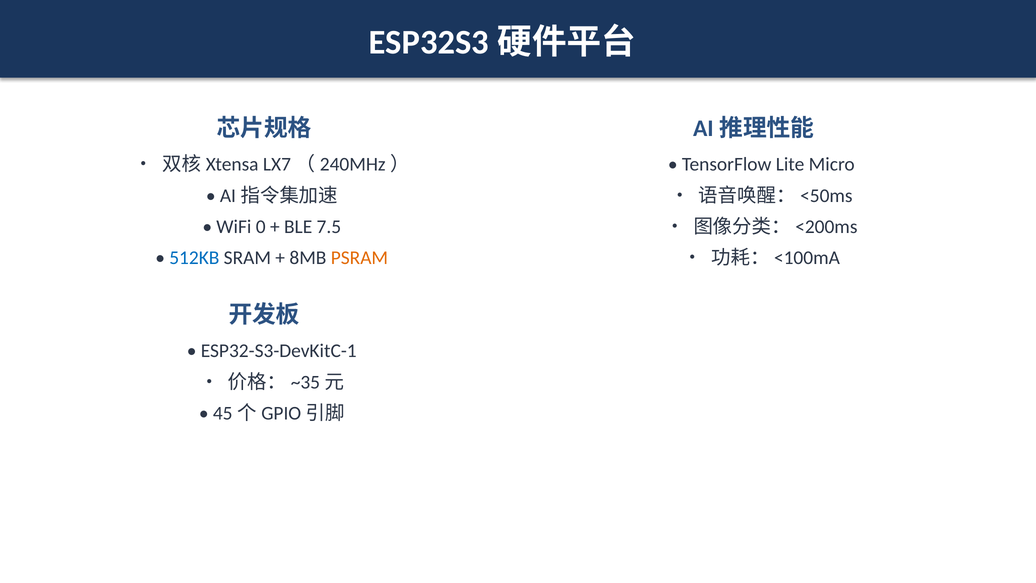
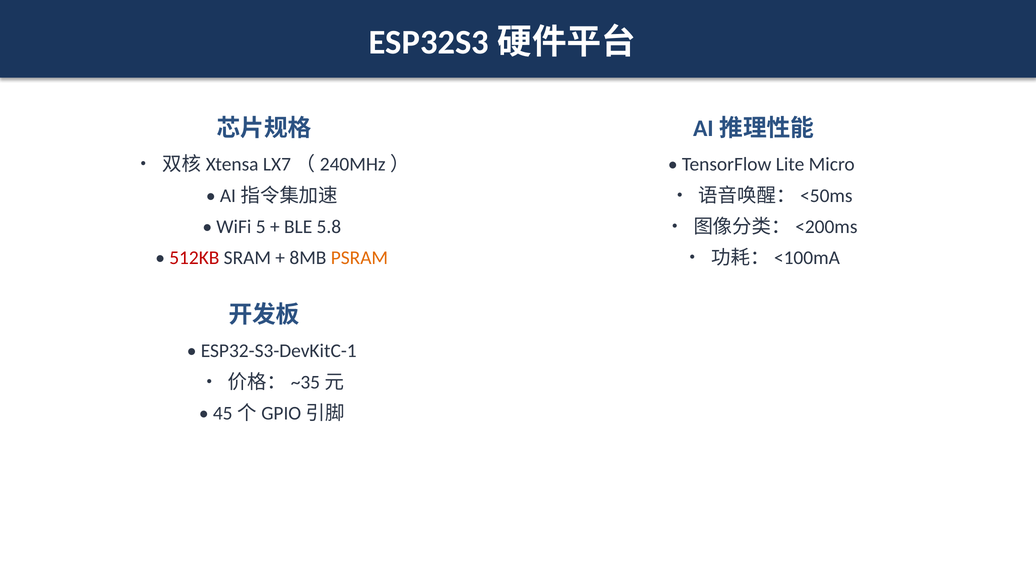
0: 0 -> 5
7.5: 7.5 -> 5.8
512KB colour: blue -> red
